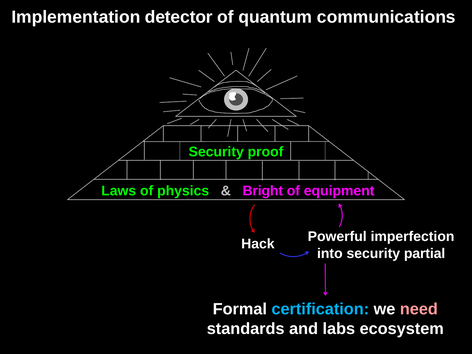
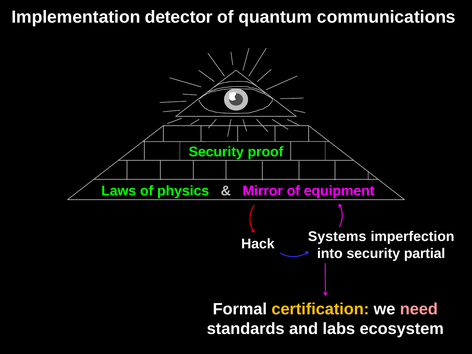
Bright: Bright -> Mirror
Powerful: Powerful -> Systems
certification colour: light blue -> yellow
